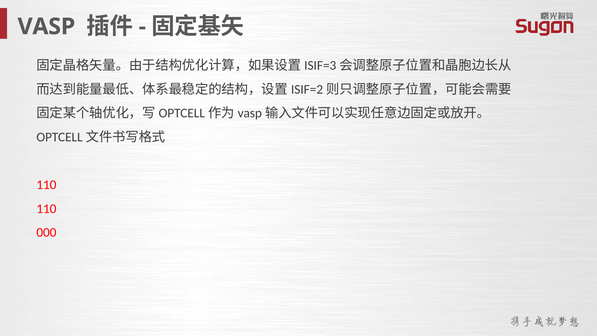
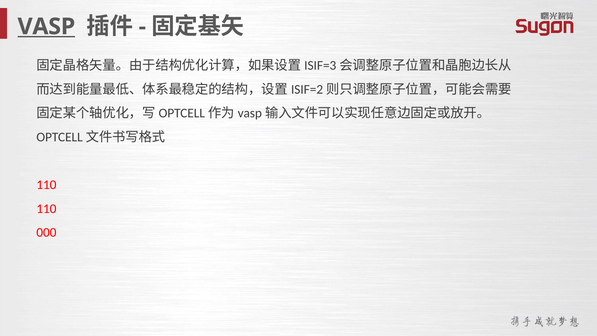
VASP underline: none -> present
